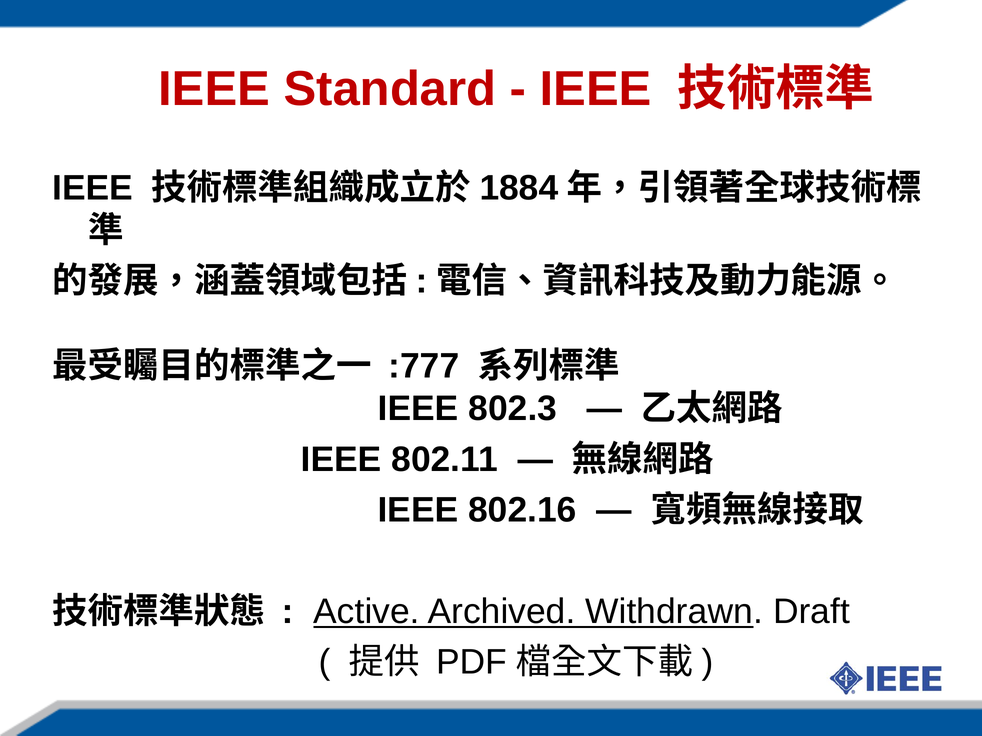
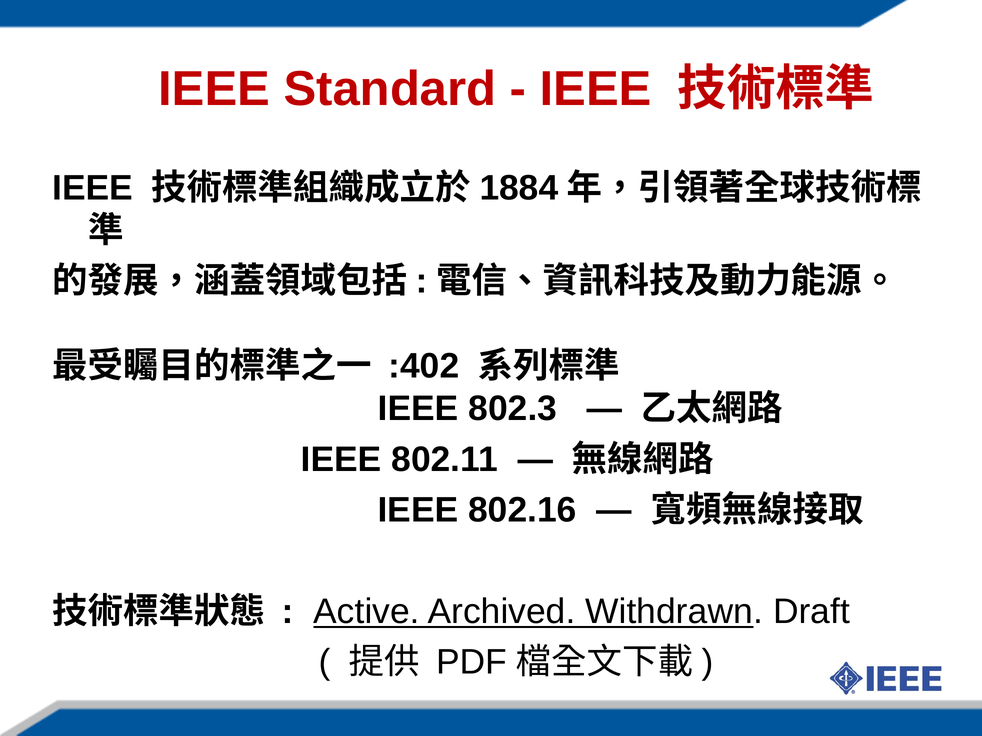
:777: :777 -> :402
